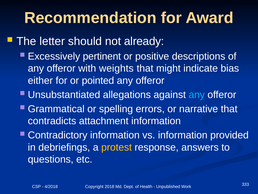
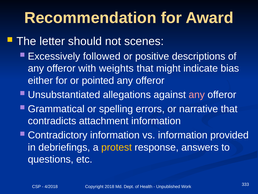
already: already -> scenes
pertinent: pertinent -> followed
any at (197, 94) colour: light blue -> pink
